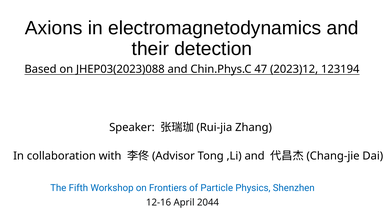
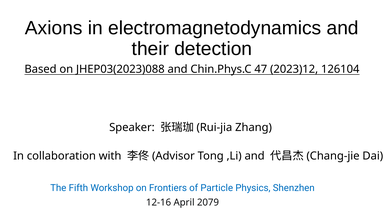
123194: 123194 -> 126104
2044: 2044 -> 2079
